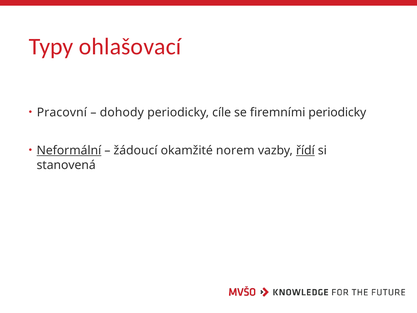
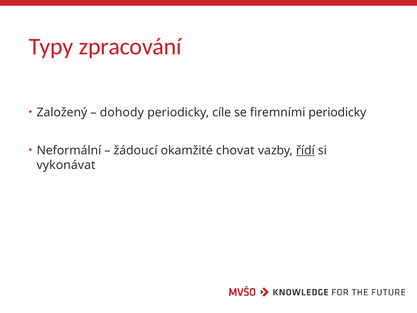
ohlašovací: ohlašovací -> zpracování
Pracovní: Pracovní -> Založený
Neformální underline: present -> none
norem: norem -> chovat
stanovená: stanovená -> vykonávat
